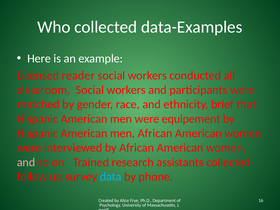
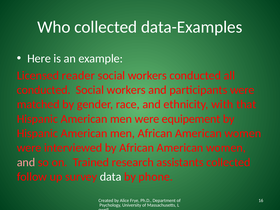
classroom at (44, 90): classroom -> conducted
brief: brief -> with
data colour: light blue -> white
